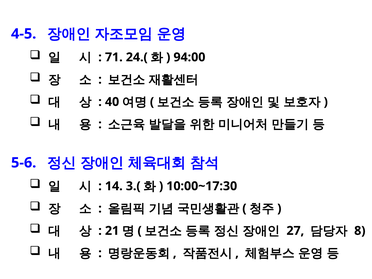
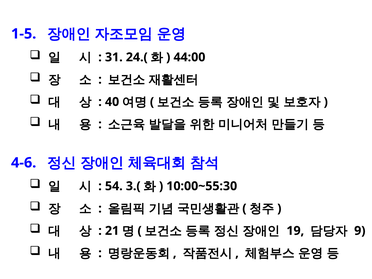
4-5: 4-5 -> 1-5
71: 71 -> 31
94:00: 94:00 -> 44:00
5-6: 5-6 -> 4-6
14: 14 -> 54
10:00~17:30: 10:00~17:30 -> 10:00~55:30
27: 27 -> 19
8: 8 -> 9
